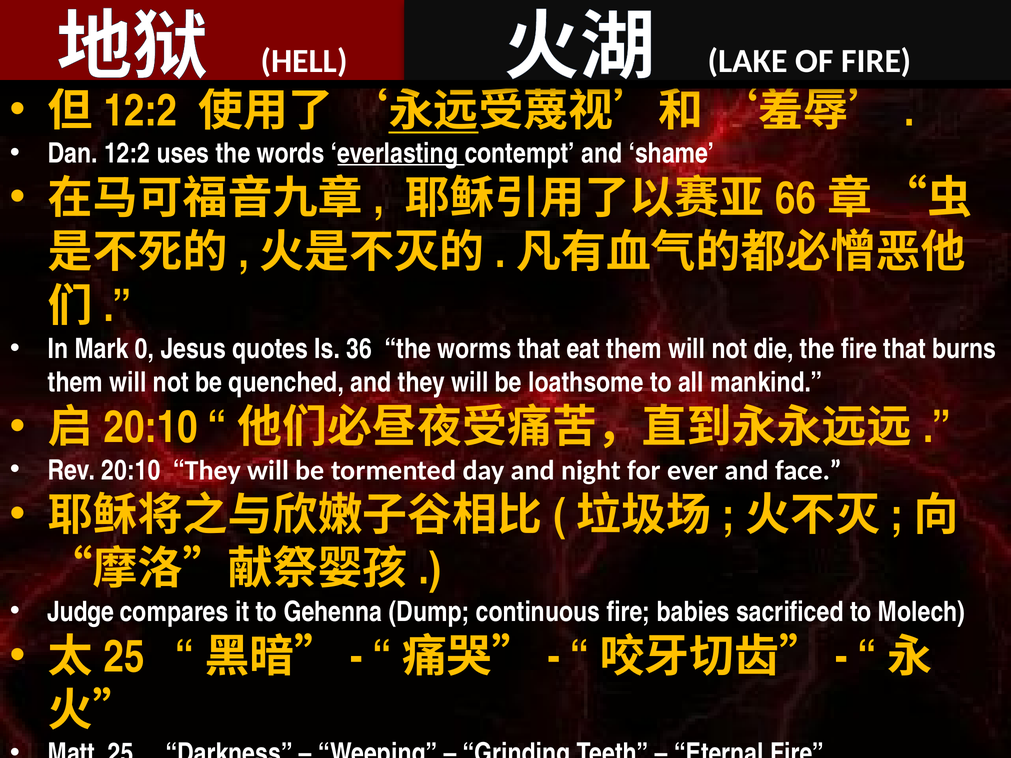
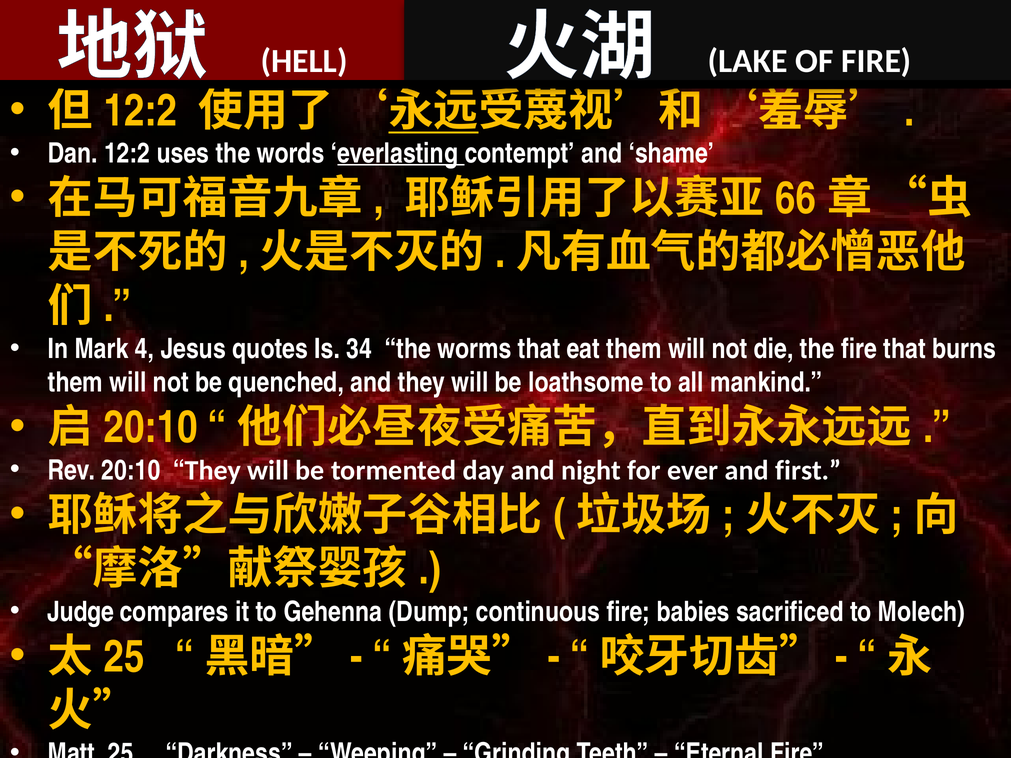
0: 0 -> 4
36: 36 -> 34
face: face -> first
